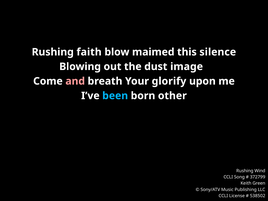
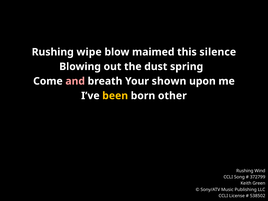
faith: faith -> wipe
image: image -> spring
glorify: glorify -> shown
been colour: light blue -> yellow
